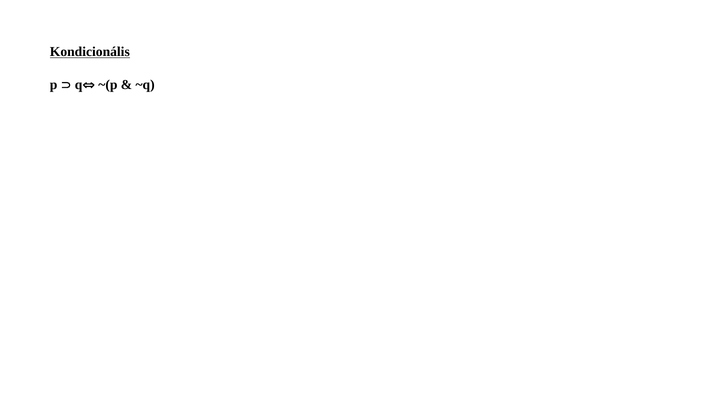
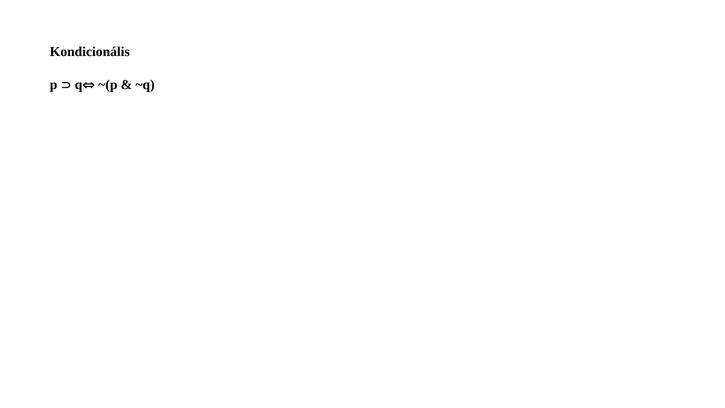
Kondicionális underline: present -> none
